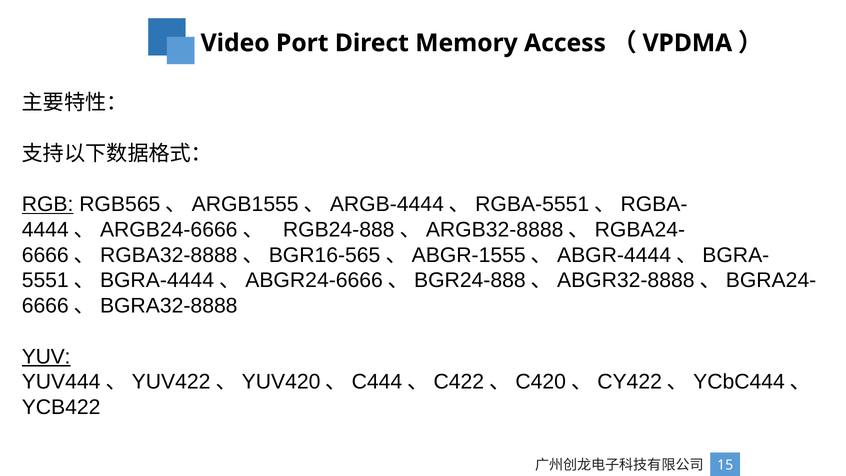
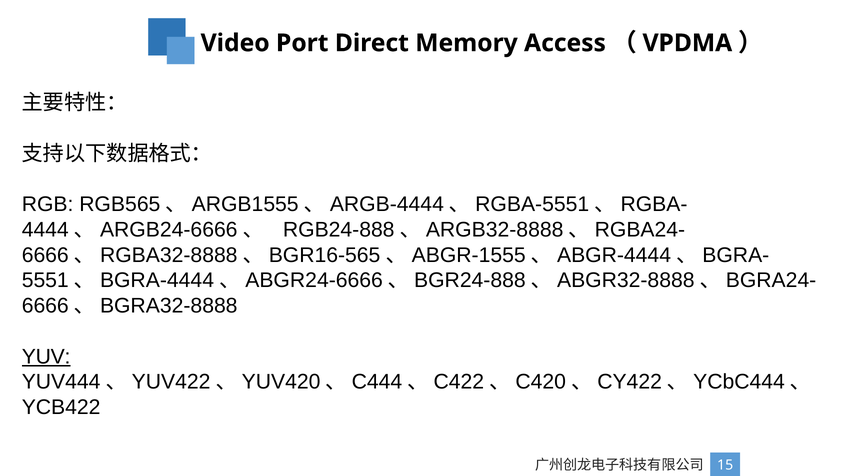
RGB underline: present -> none
